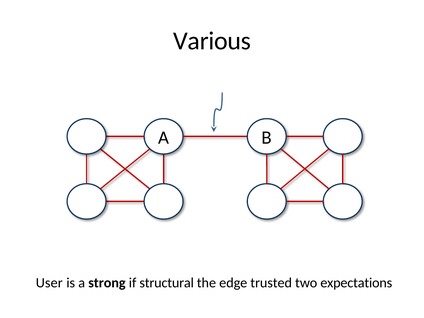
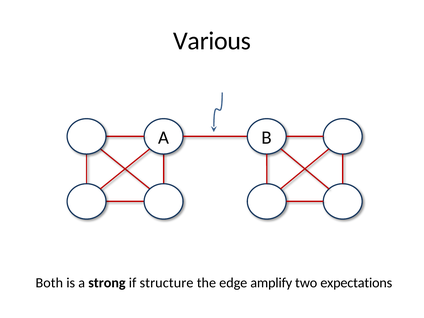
User: User -> Both
structural: structural -> structure
trusted: trusted -> amplify
